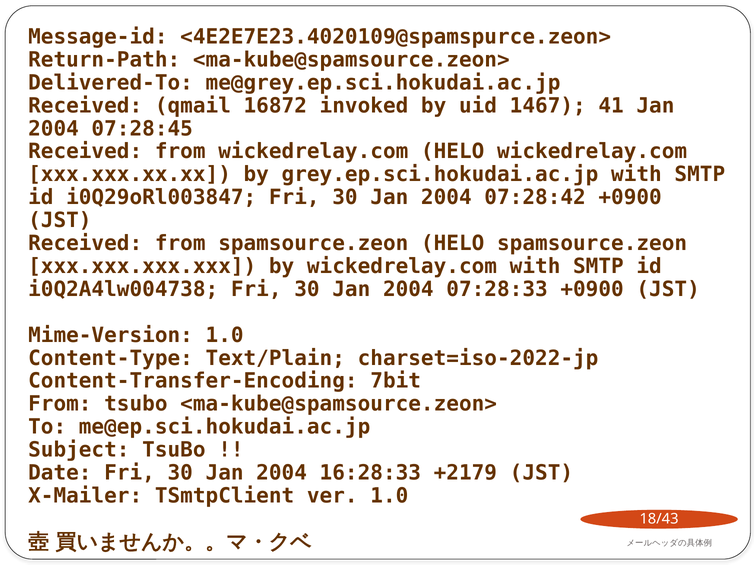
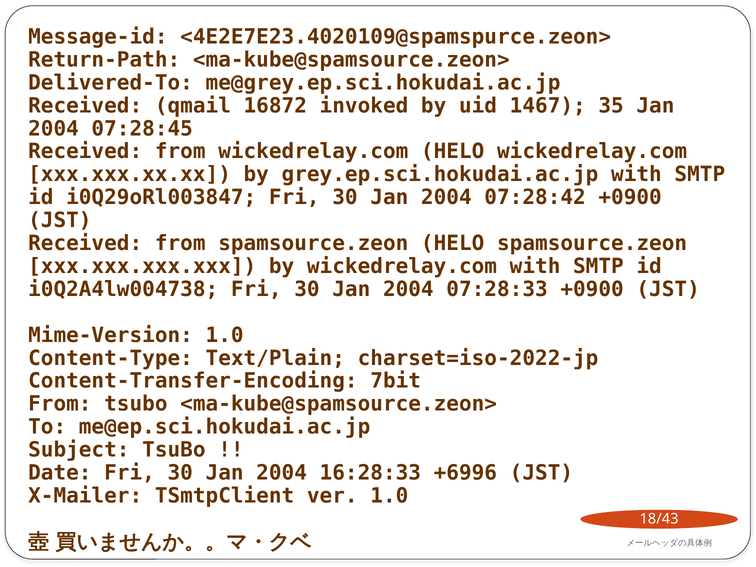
41: 41 -> 35
+2179: +2179 -> +6996
